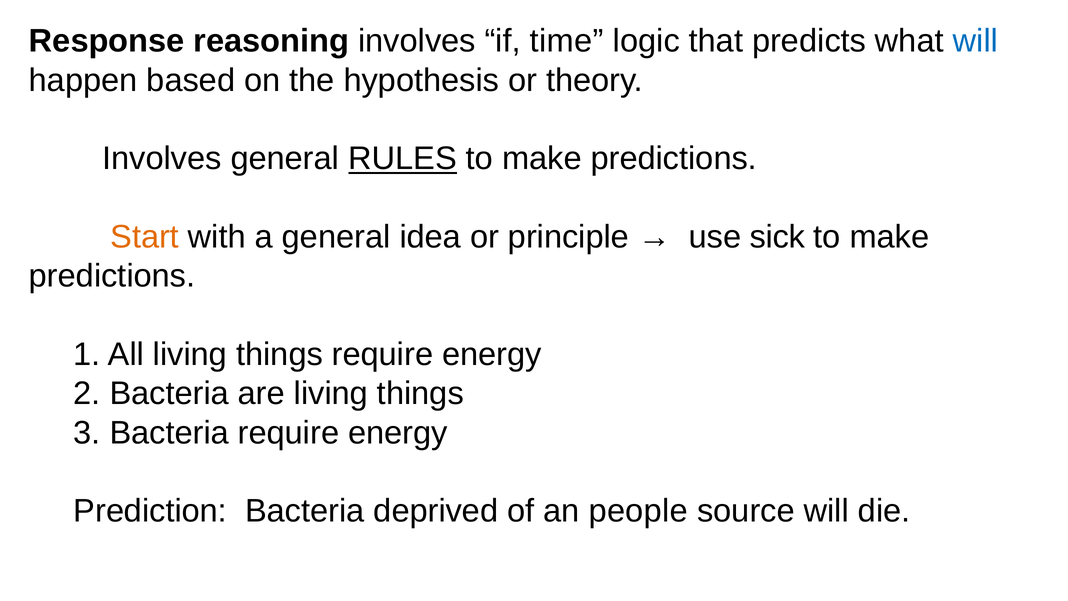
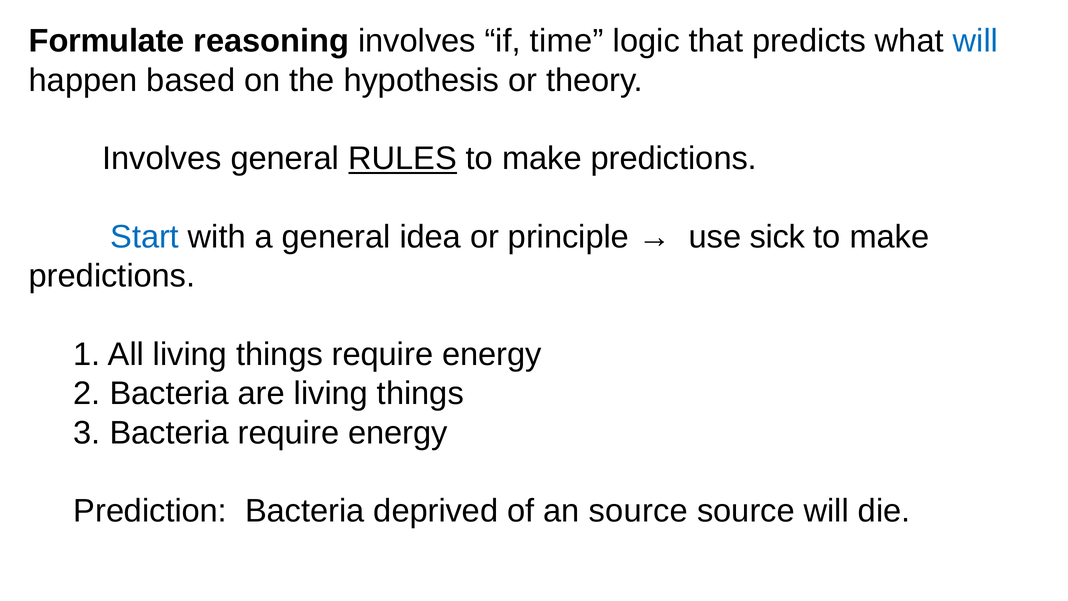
Response: Response -> Formulate
Start colour: orange -> blue
an people: people -> source
